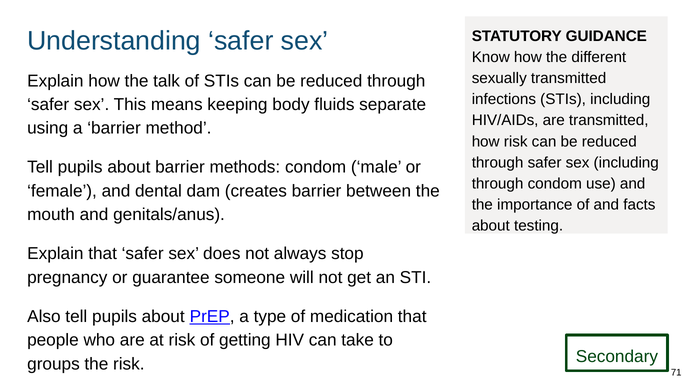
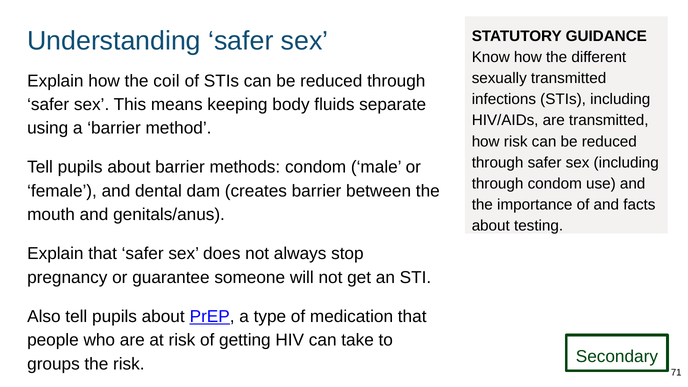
talk: talk -> coil
